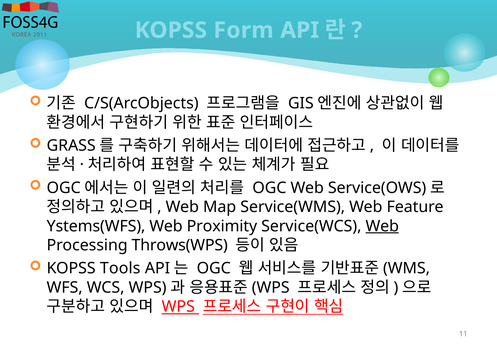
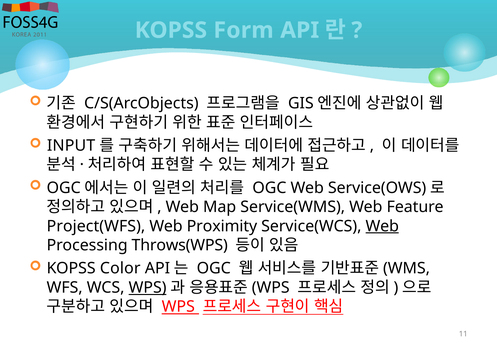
GRASS: GRASS -> INPUT
Ystems(WFS: Ystems(WFS -> Project(WFS
Tools: Tools -> Color
WPS at (148, 288) underline: none -> present
